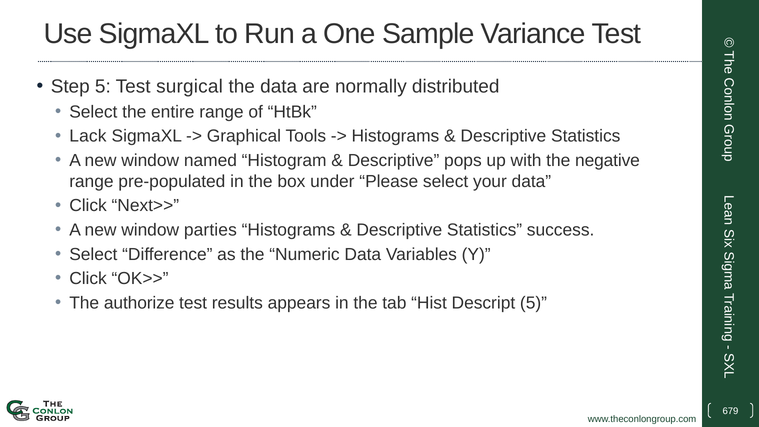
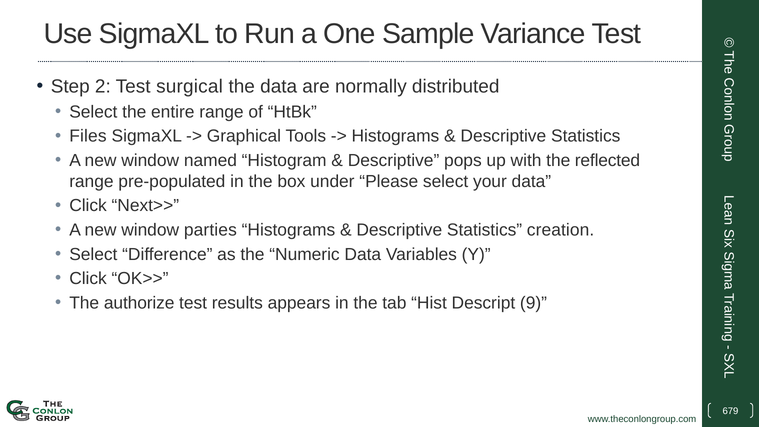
Step 5: 5 -> 2
Lack: Lack -> Files
negative: negative -> reflected
success: success -> creation
Descript 5: 5 -> 9
